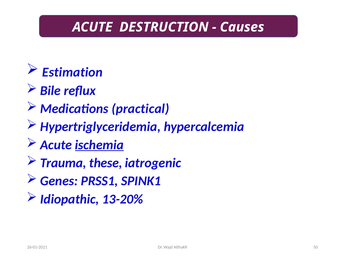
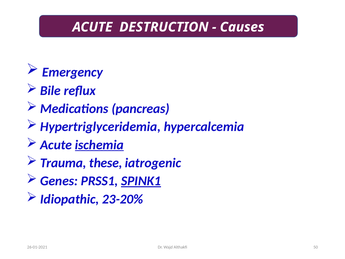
Estimation: Estimation -> Emergency
practical: practical -> pancreas
SPINK1 underline: none -> present
13-20%: 13-20% -> 23-20%
